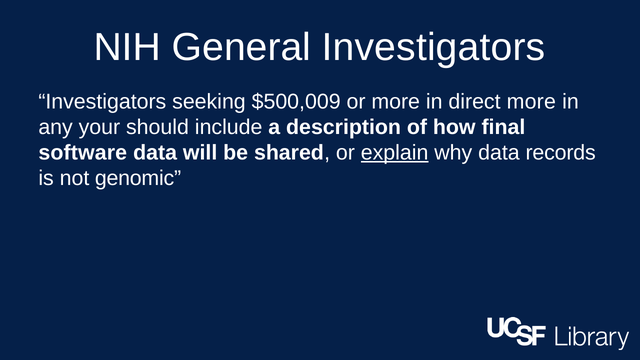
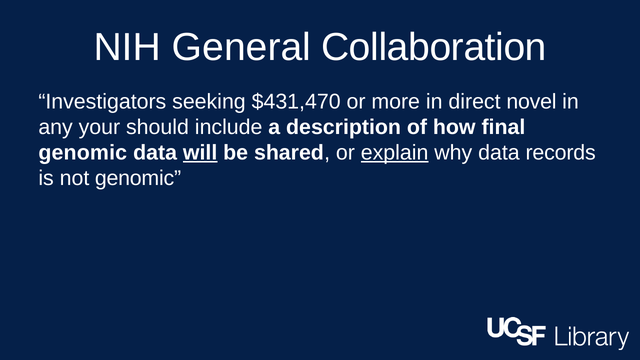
General Investigators: Investigators -> Collaboration
$500,009: $500,009 -> $431,470
direct more: more -> novel
software at (83, 153): software -> genomic
will underline: none -> present
